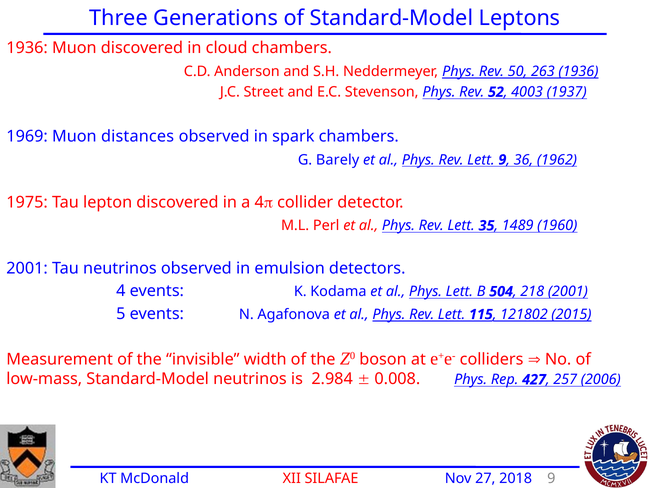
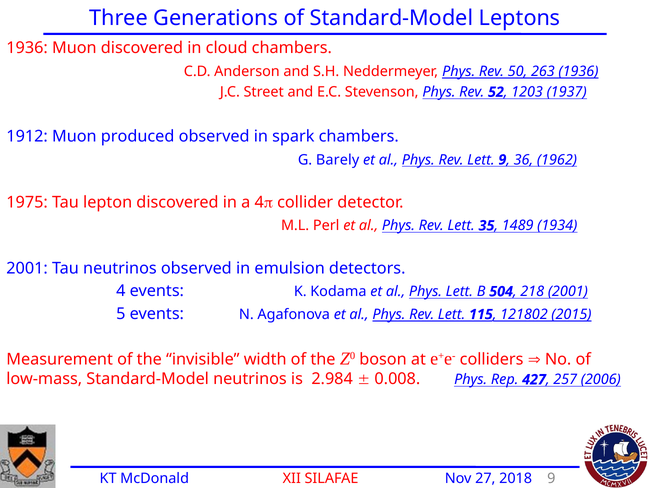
4003: 4003 -> 1203
1969: 1969 -> 1912
distances: distances -> produced
1960: 1960 -> 1934
